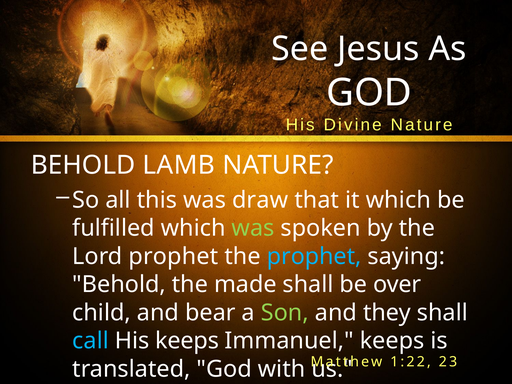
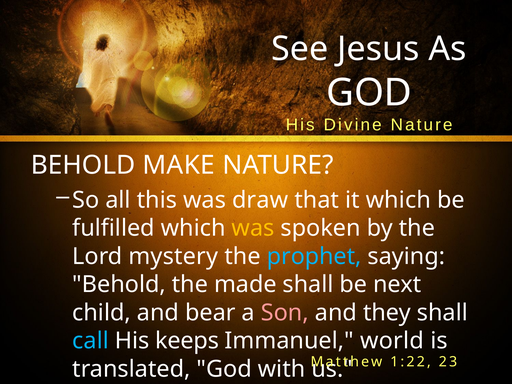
LAMB: LAMB -> MAKE
was at (253, 228) colour: light green -> yellow
Lord prophet: prophet -> mystery
over: over -> next
Son colour: light green -> pink
Immanuel keeps: keeps -> world
